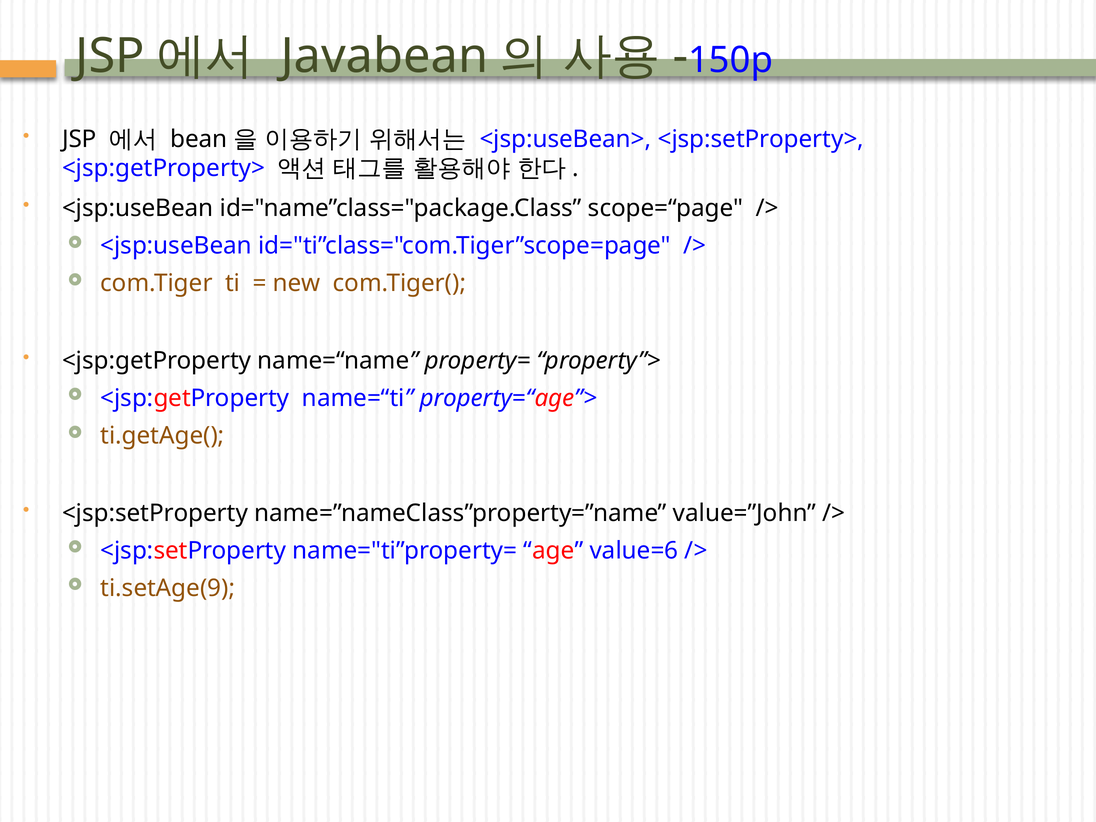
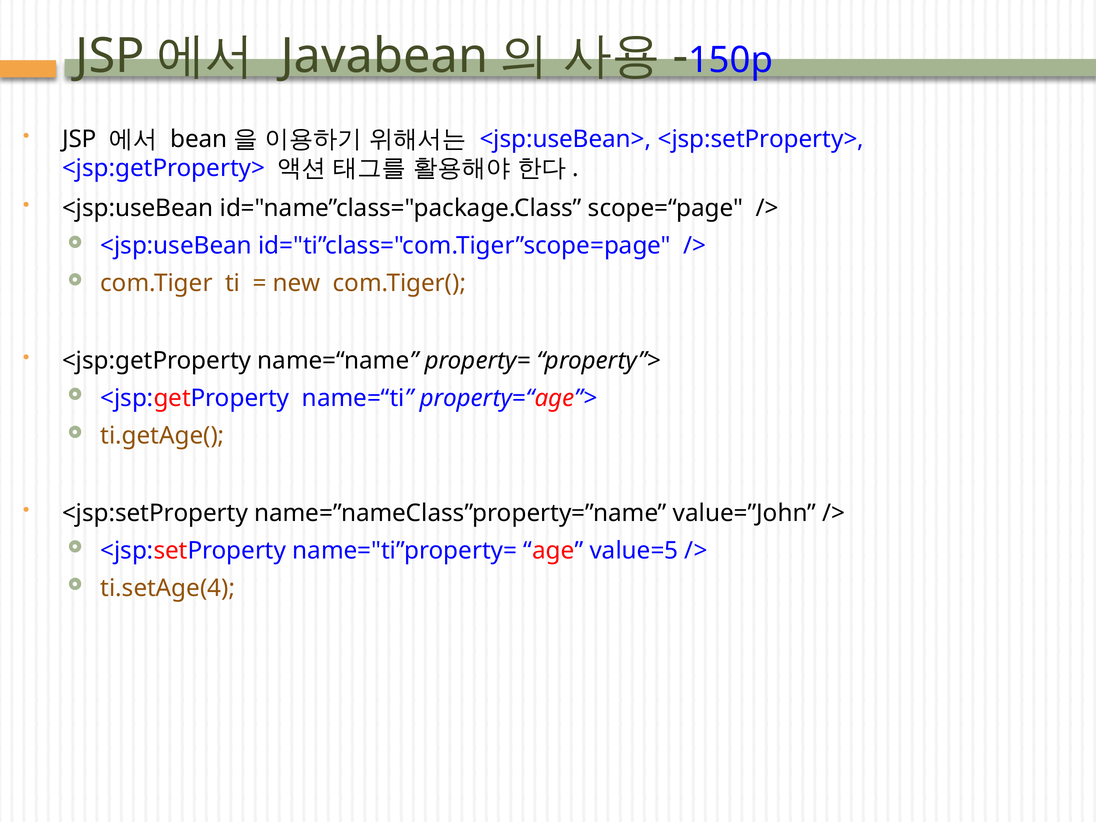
value=6: value=6 -> value=5
ti.setAge(9: ti.setAge(9 -> ti.setAge(4
